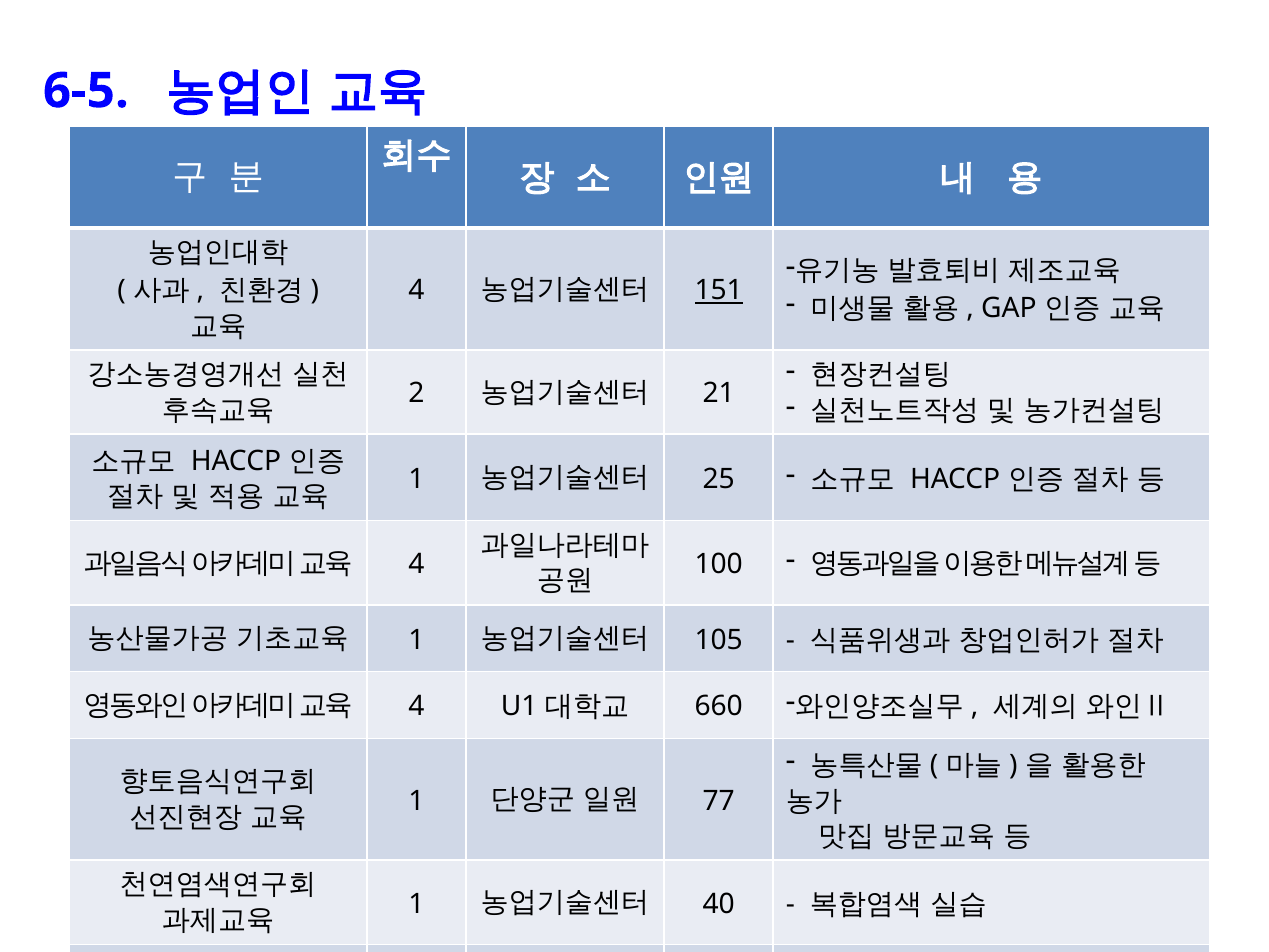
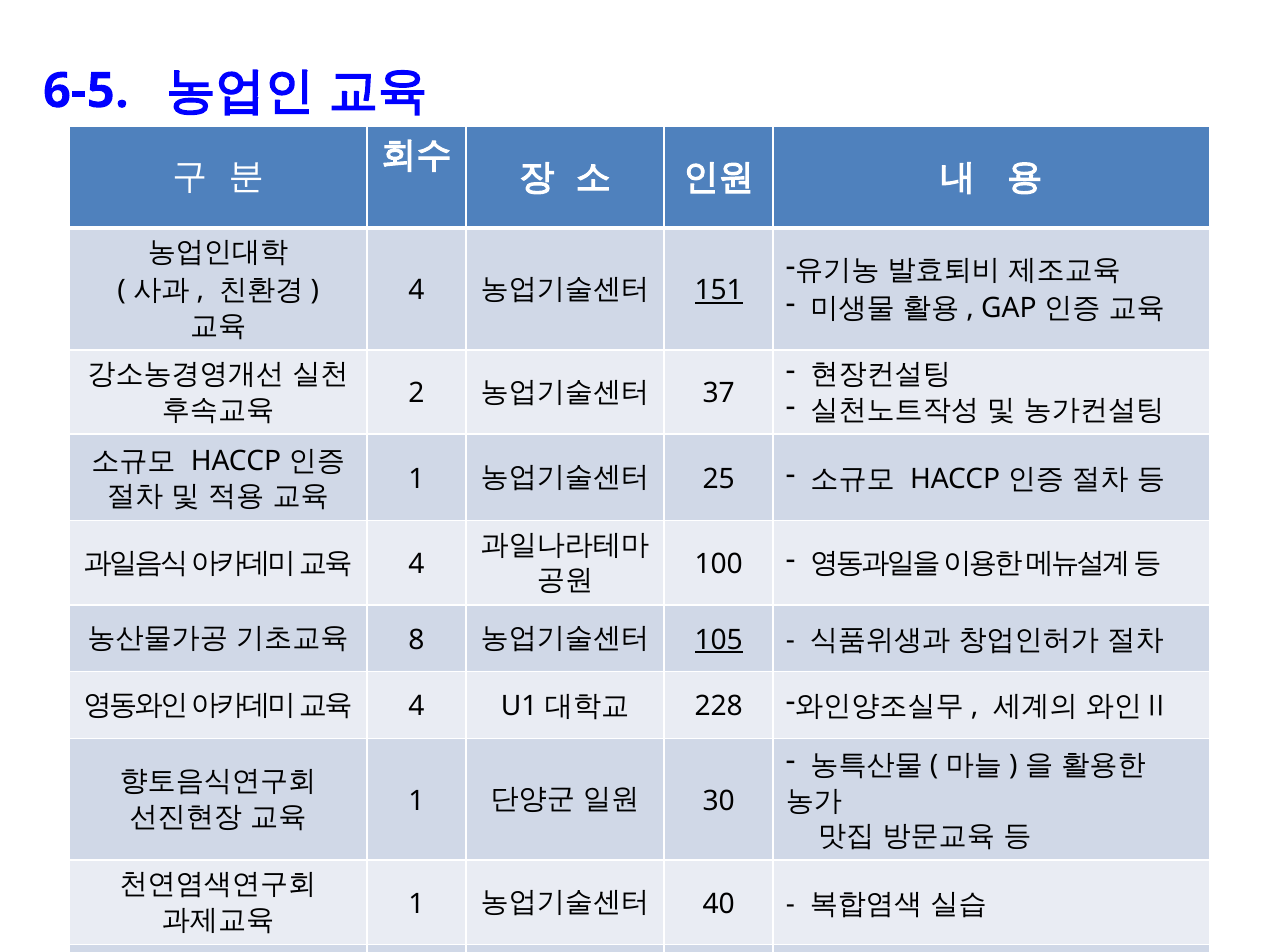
21: 21 -> 37
1 at (416, 640): 1 -> 8
105 underline: none -> present
660: 660 -> 228
77: 77 -> 30
